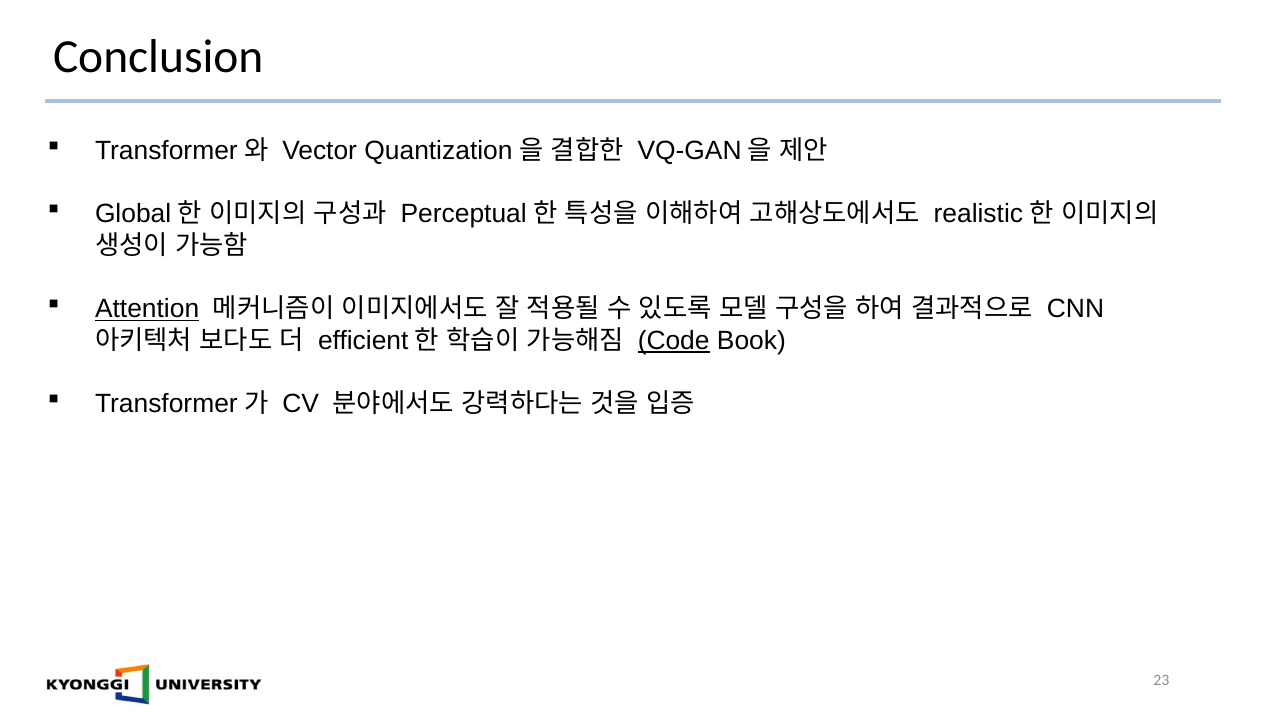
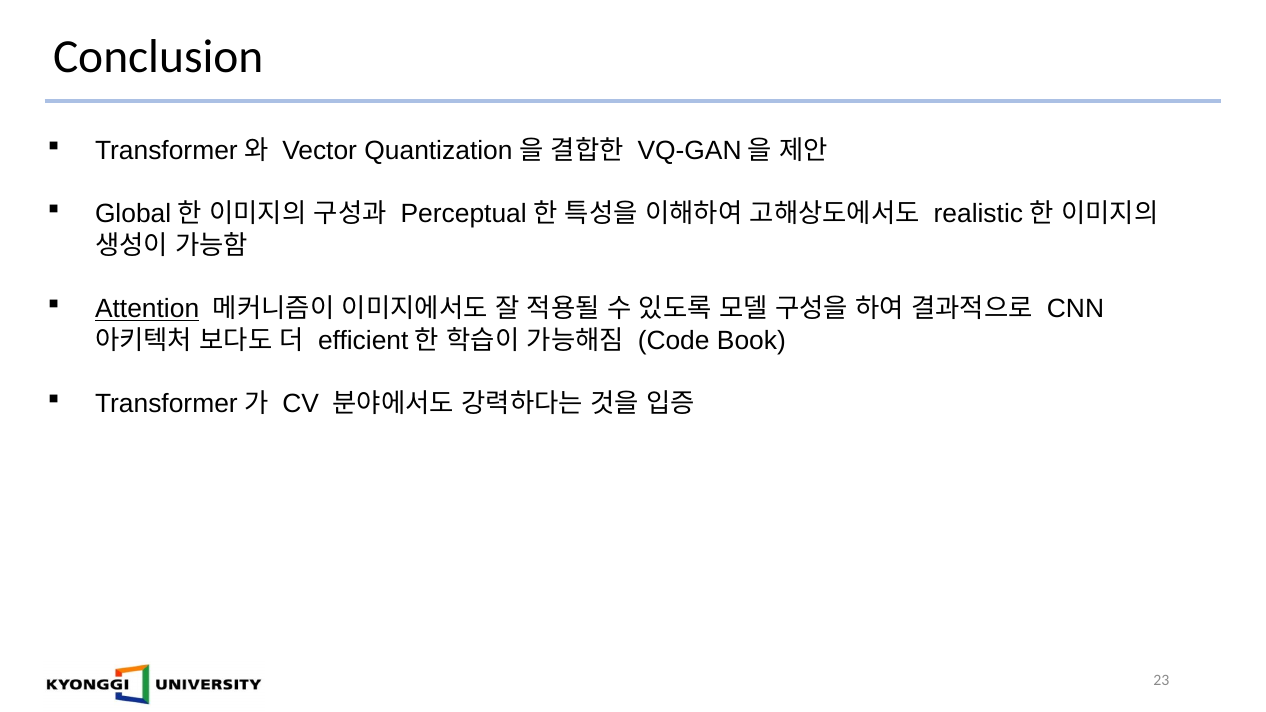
Code underline: present -> none
